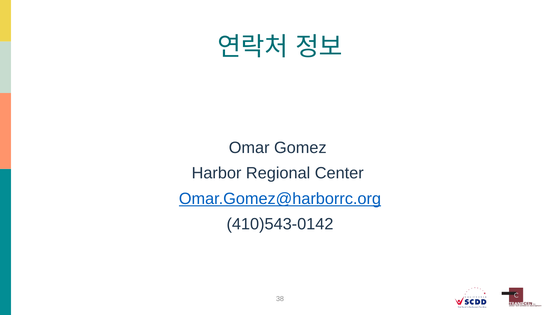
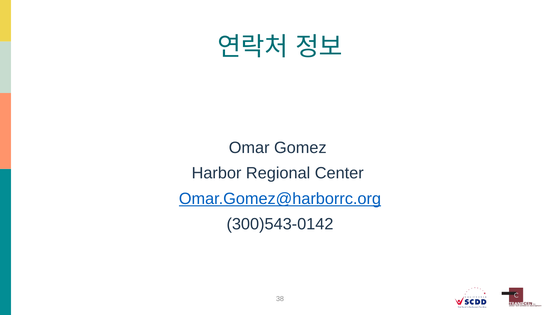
410)543-0142: 410)543-0142 -> 300)543-0142
